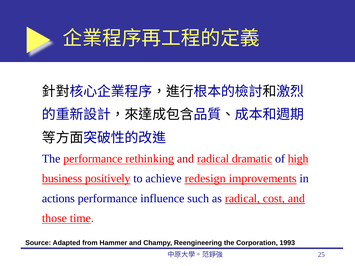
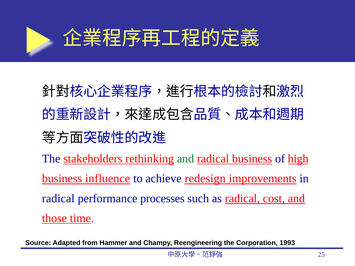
The performance: performance -> stakeholders
and at (185, 159) colour: red -> green
radical dramatic: dramatic -> business
positively: positively -> influence
actions at (58, 199): actions -> radical
influence: influence -> processes
